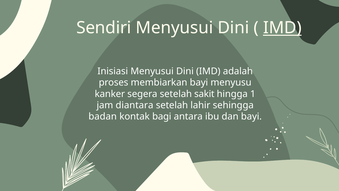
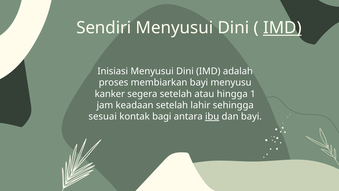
sakit: sakit -> atau
diantara: diantara -> keadaan
badan: badan -> sesuai
ibu underline: none -> present
